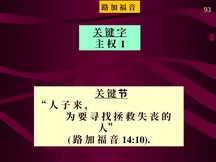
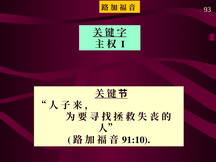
14:10: 14:10 -> 91:10
